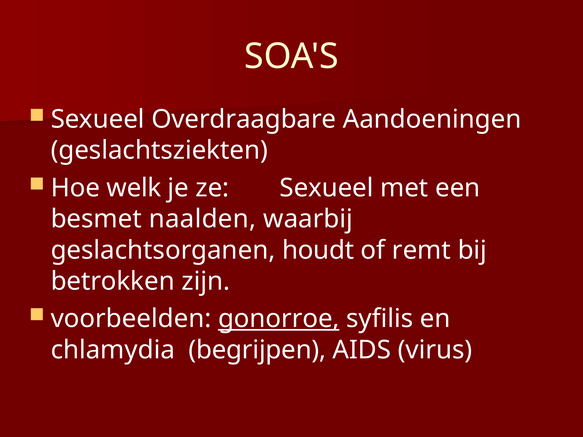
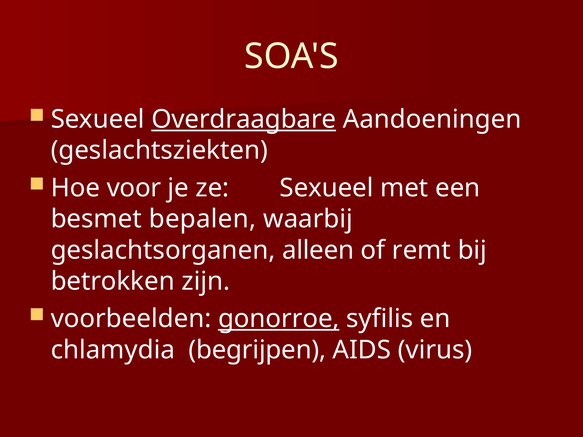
Overdraagbare underline: none -> present
welk: welk -> voor
naalden: naalden -> bepalen
houdt: houdt -> alleen
